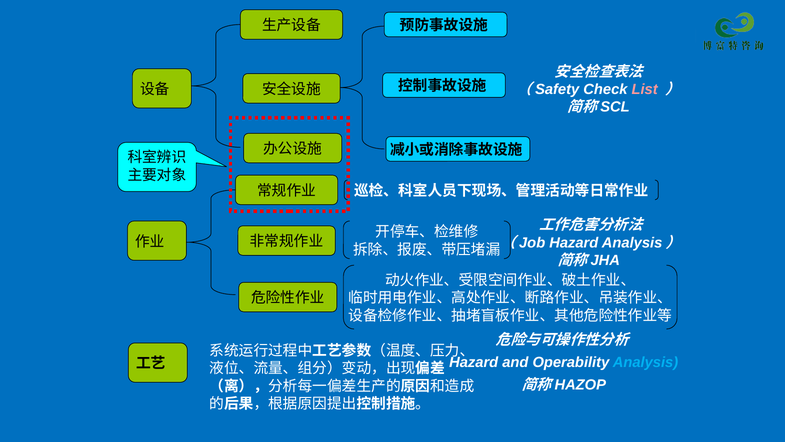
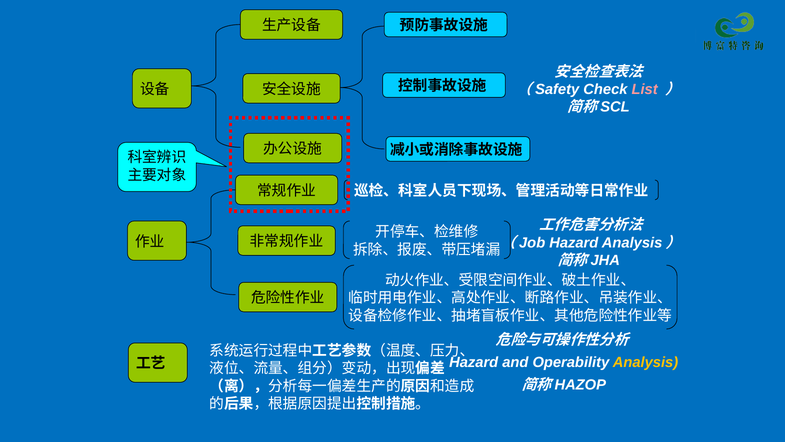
Analysis colour: light blue -> yellow
